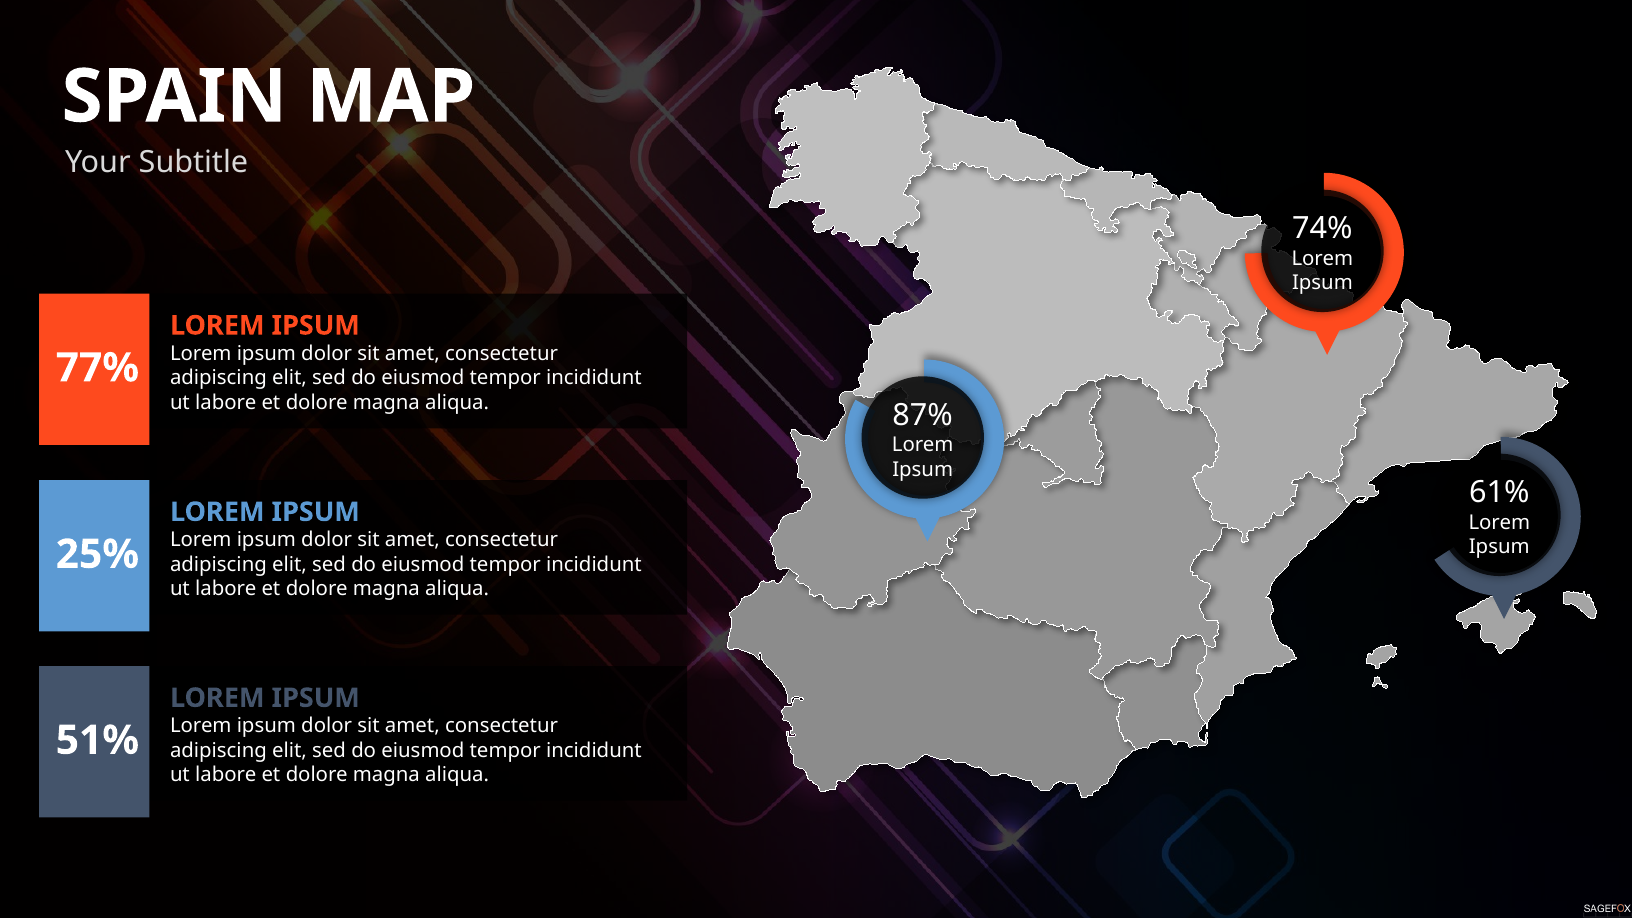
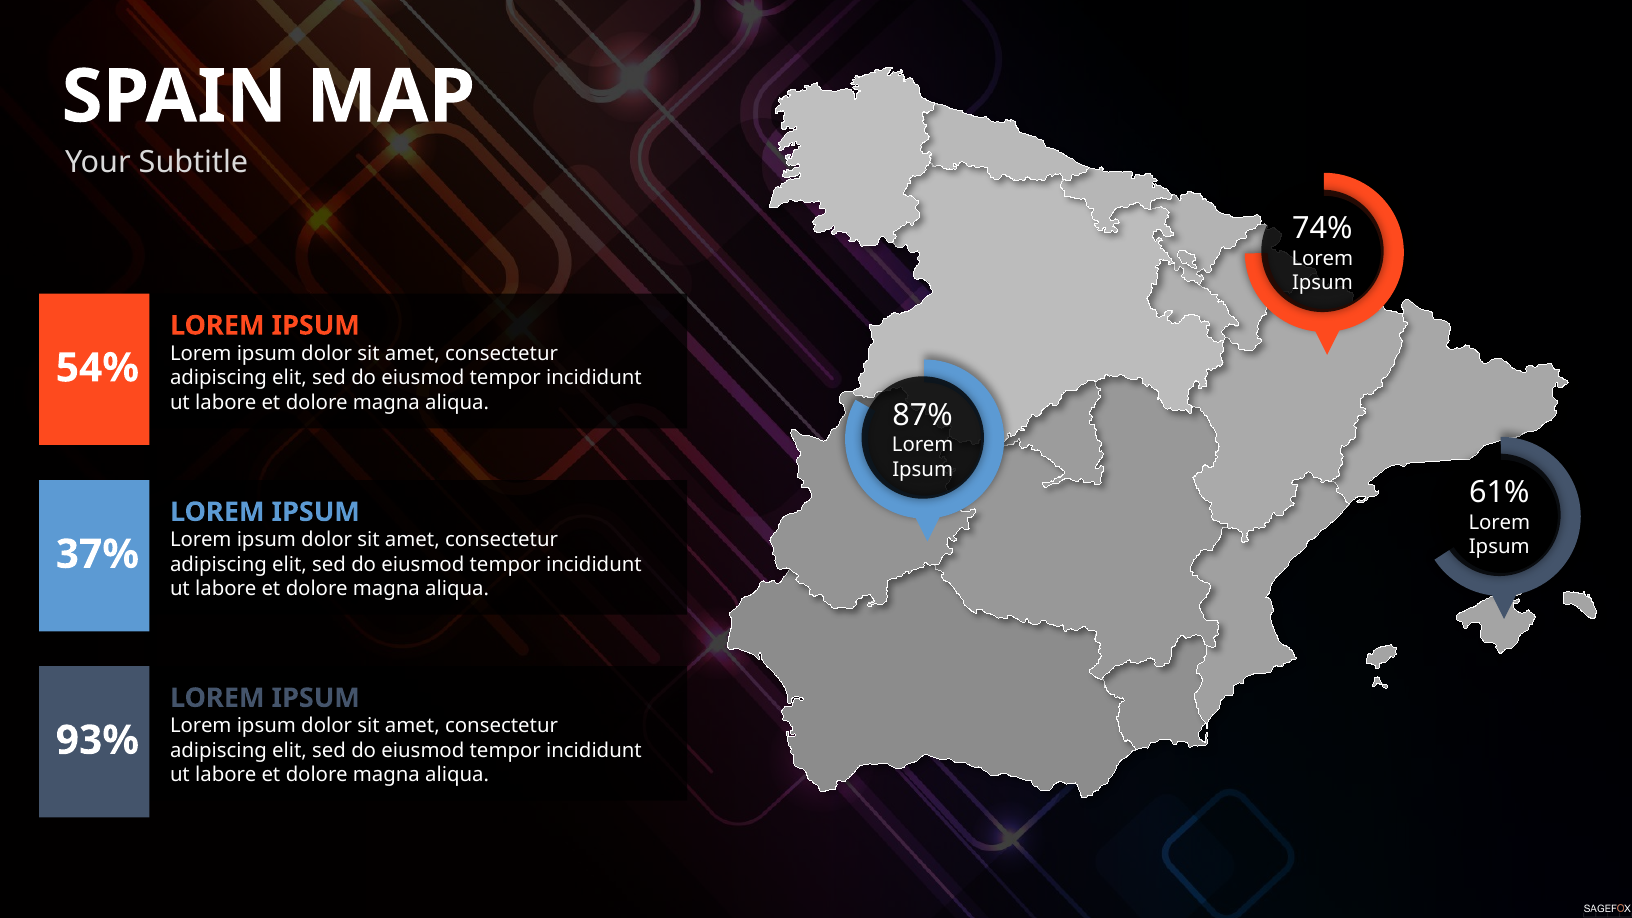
77%: 77% -> 54%
25%: 25% -> 37%
51%: 51% -> 93%
